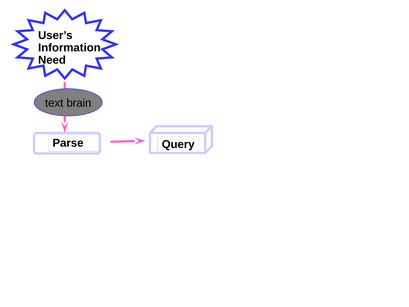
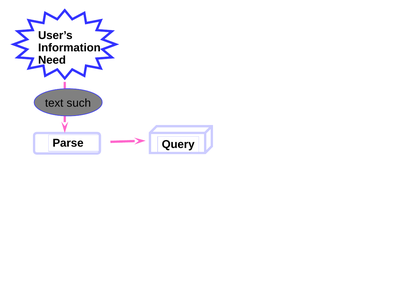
brain: brain -> such
